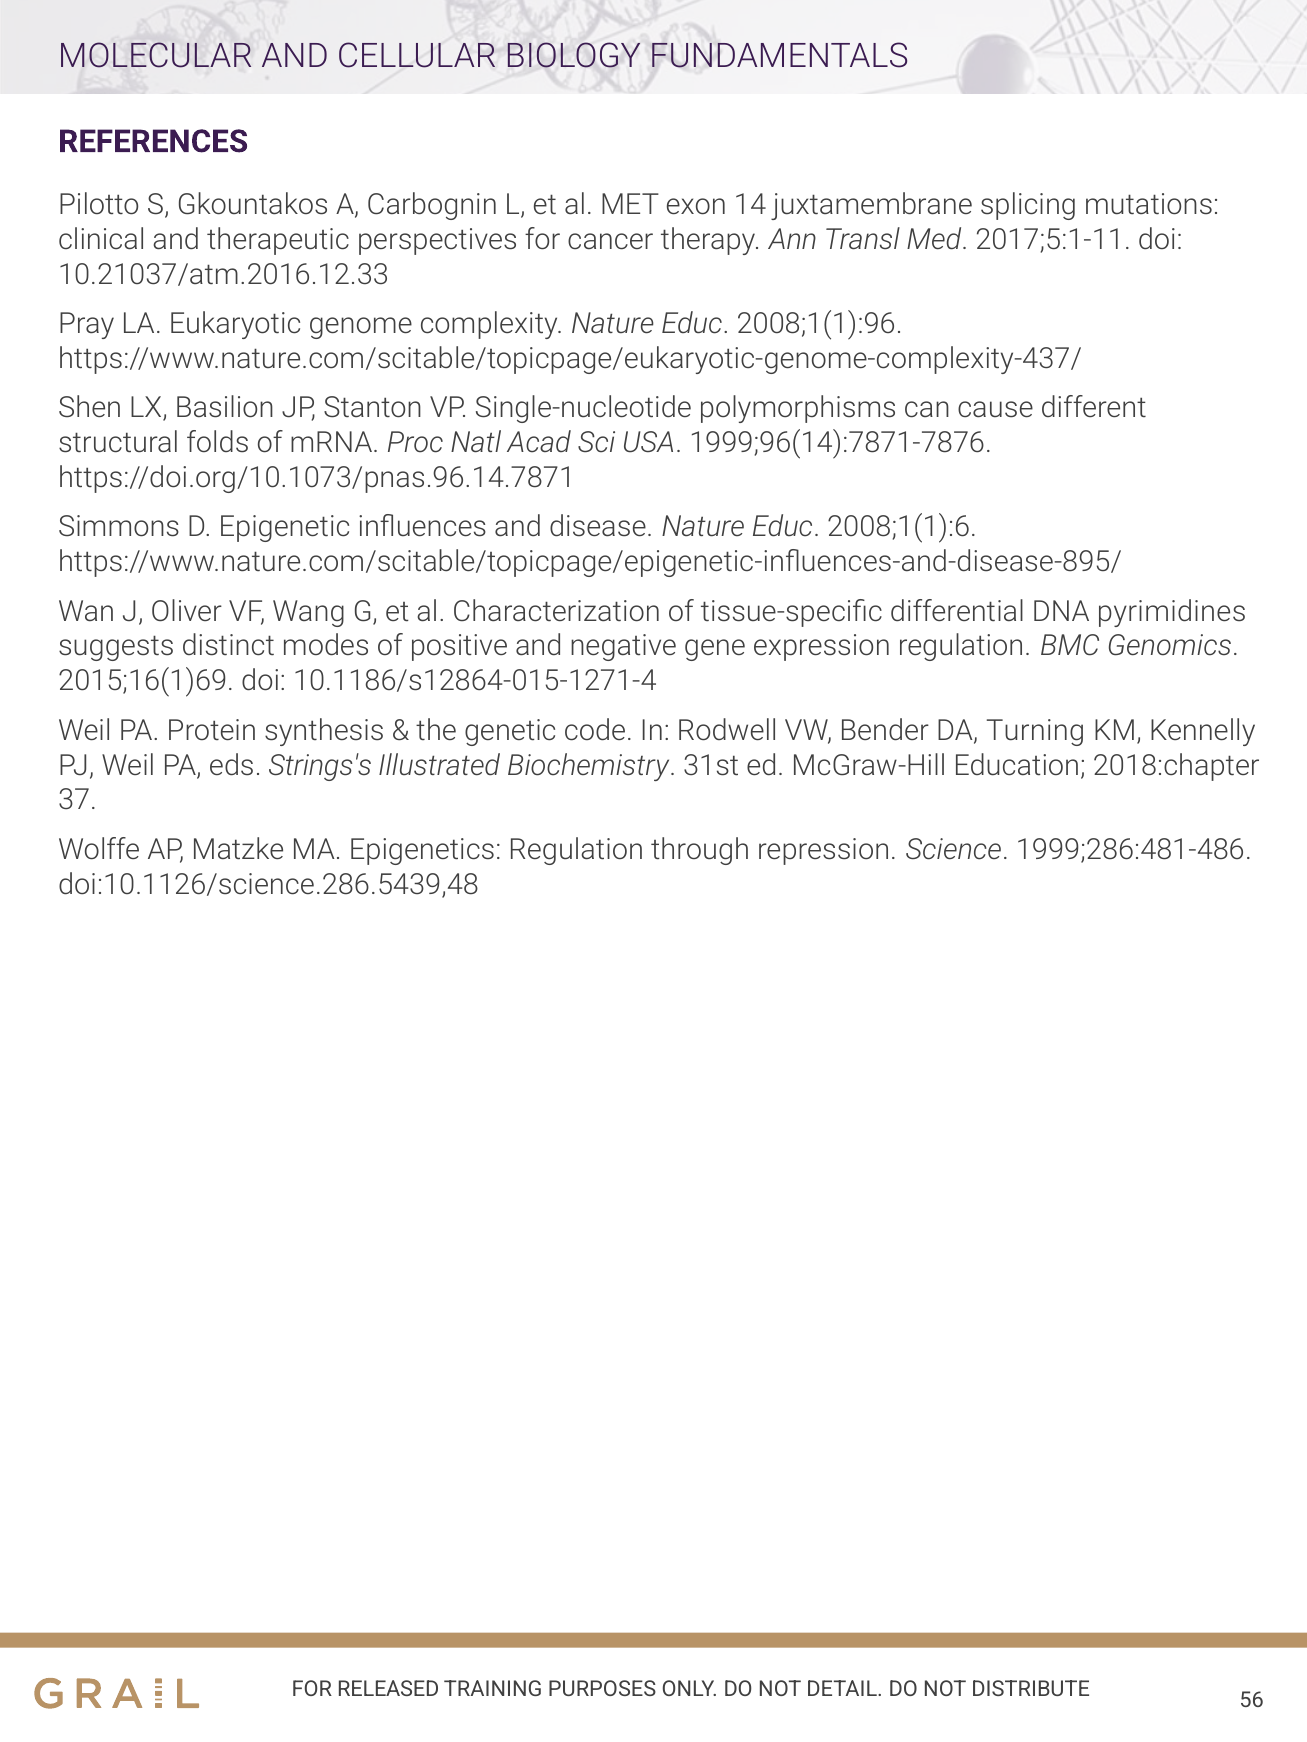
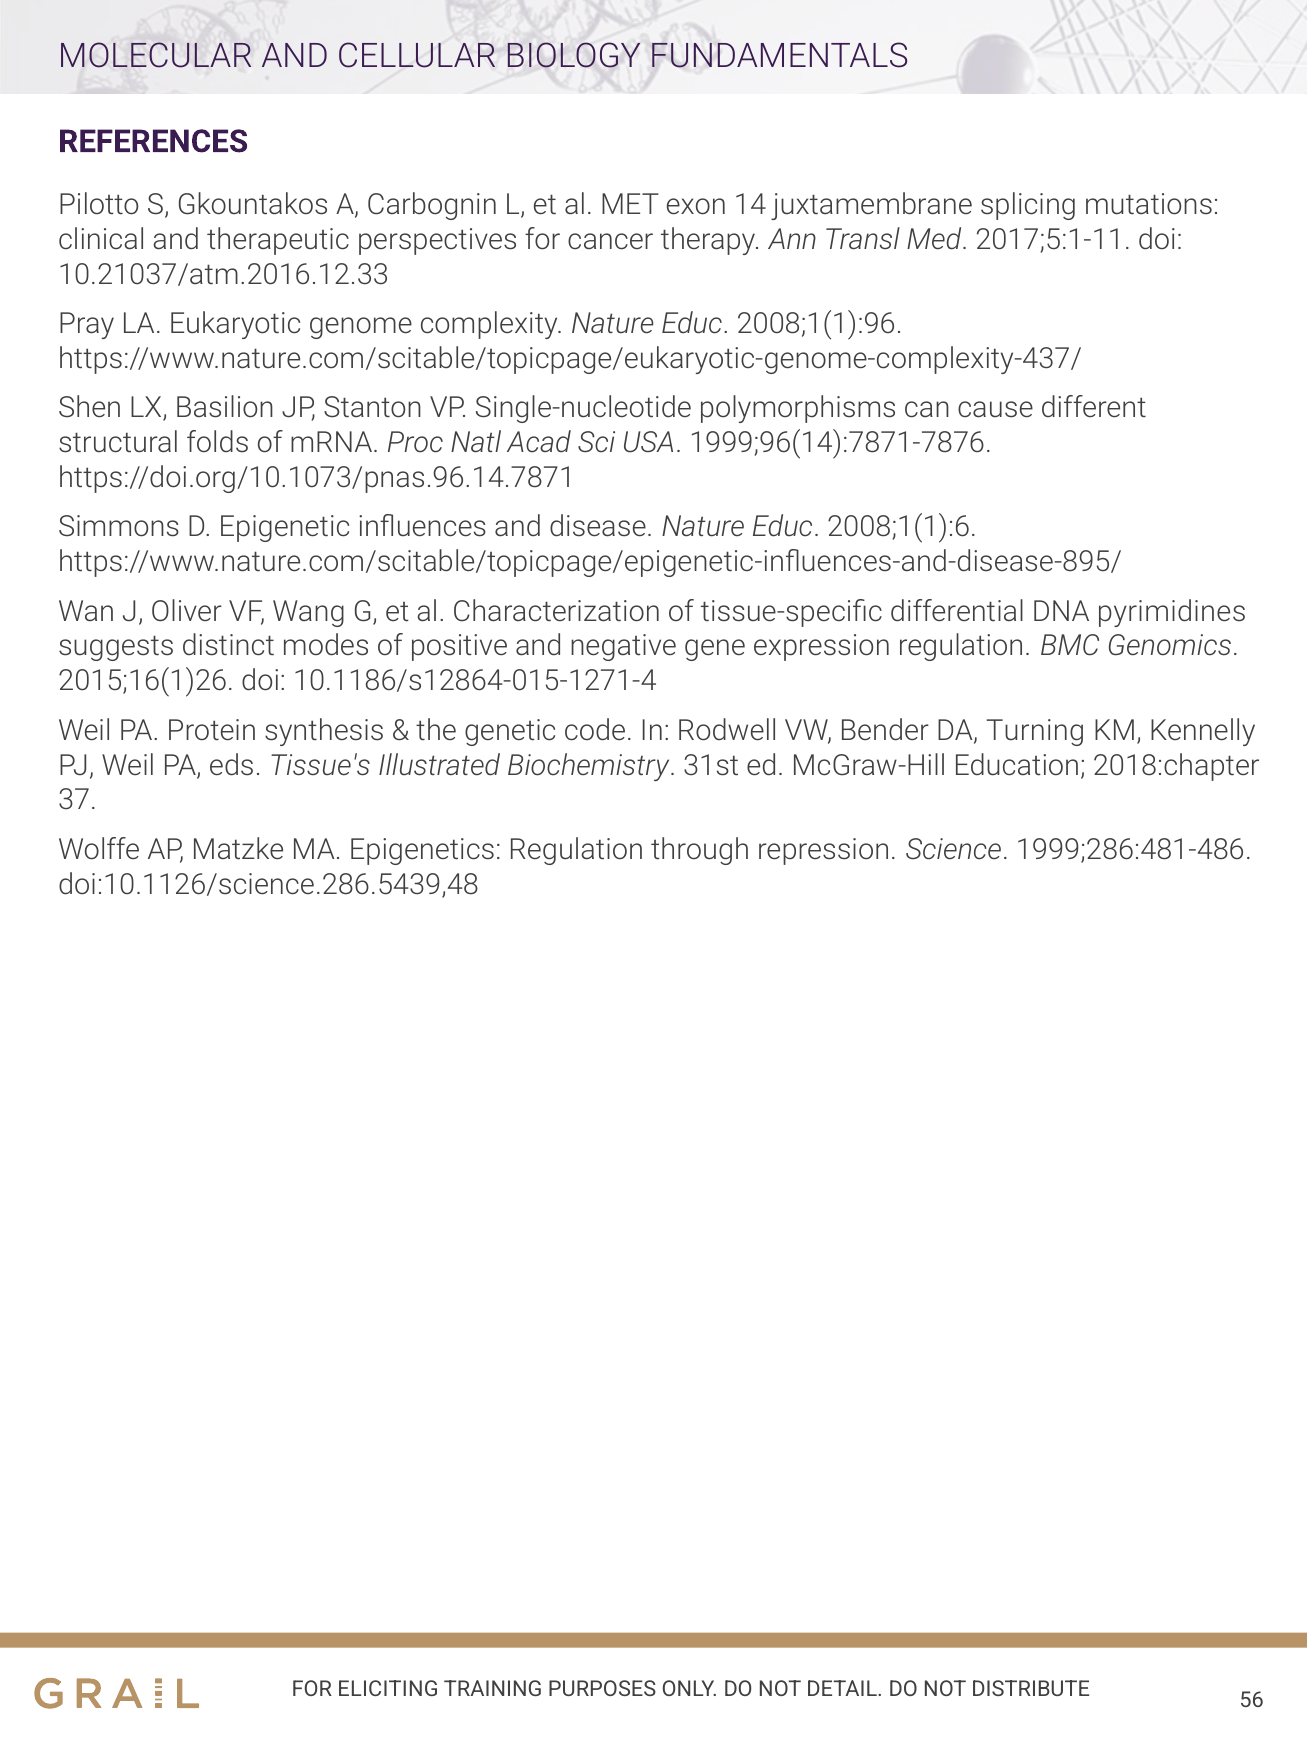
2015;16(1)69: 2015;16(1)69 -> 2015;16(1)26
Strings's: Strings's -> Tissue's
RELEASED: RELEASED -> ELICITING
